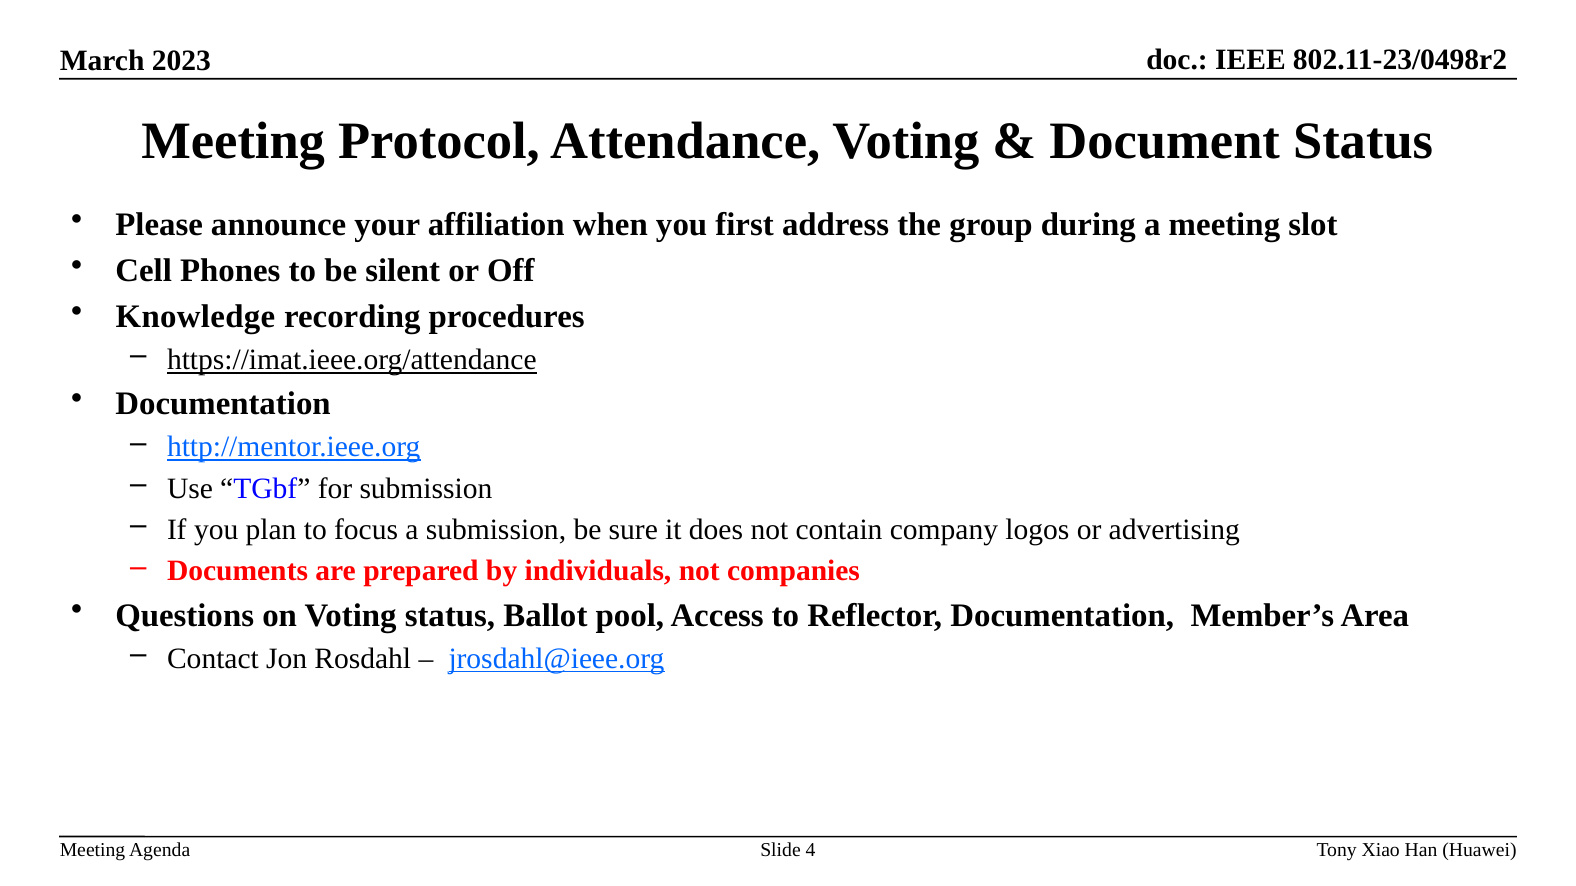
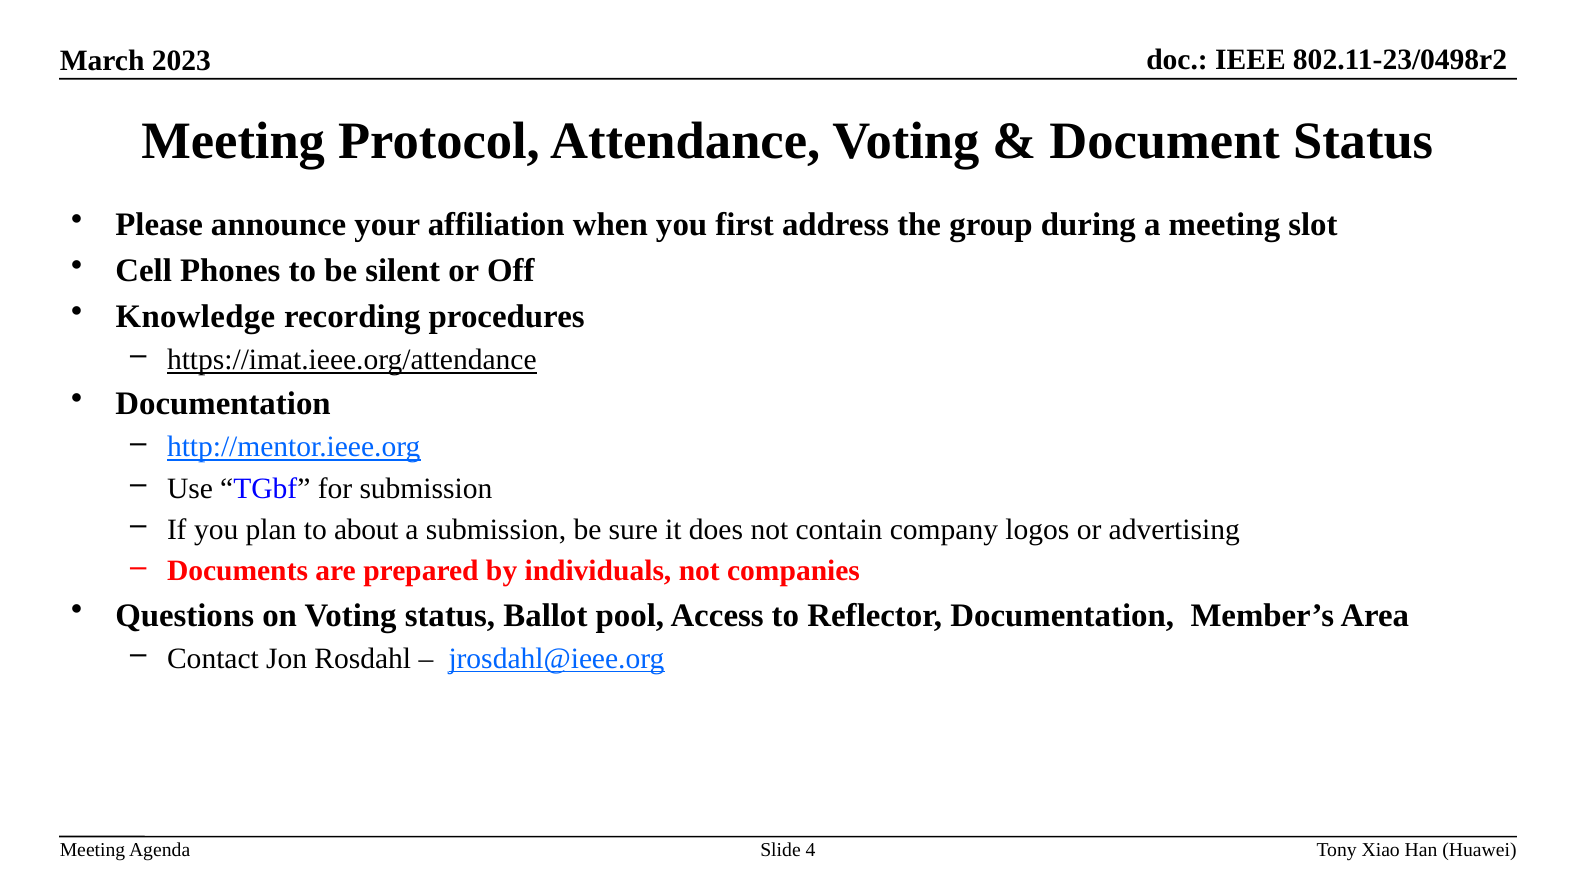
focus: focus -> about
